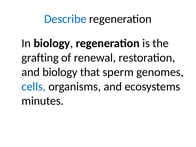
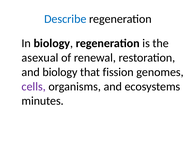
grafting: grafting -> asexual
sperm: sperm -> fission
cells colour: blue -> purple
